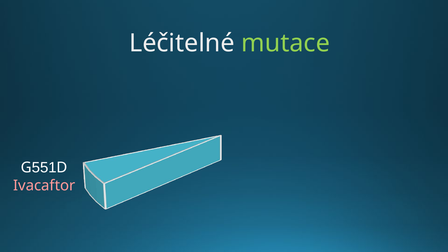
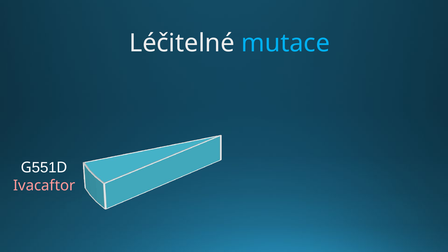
mutace colour: light green -> light blue
